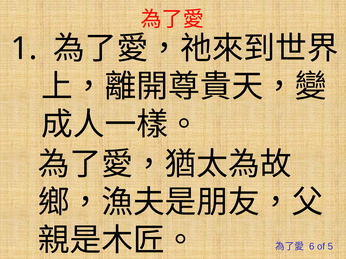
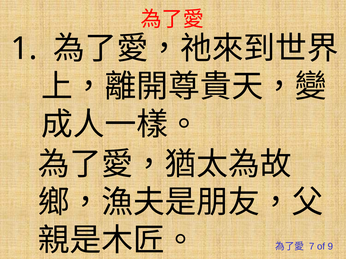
6: 6 -> 7
5: 5 -> 9
